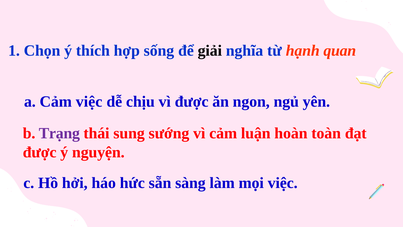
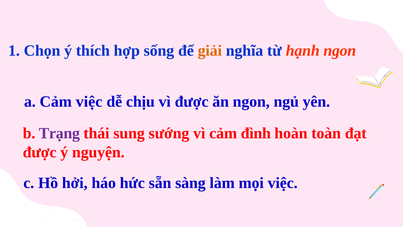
giải colour: black -> orange
hạnh quan: quan -> ngon
luận: luận -> đình
